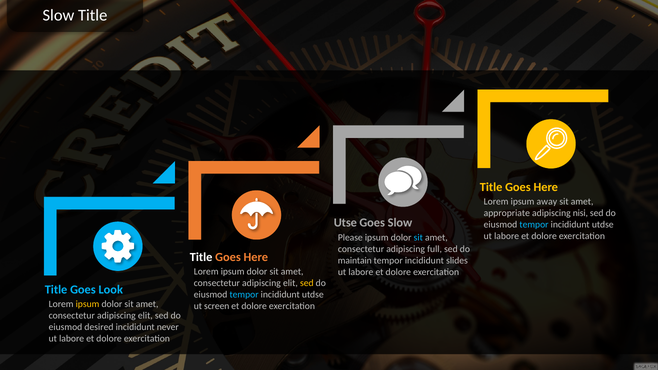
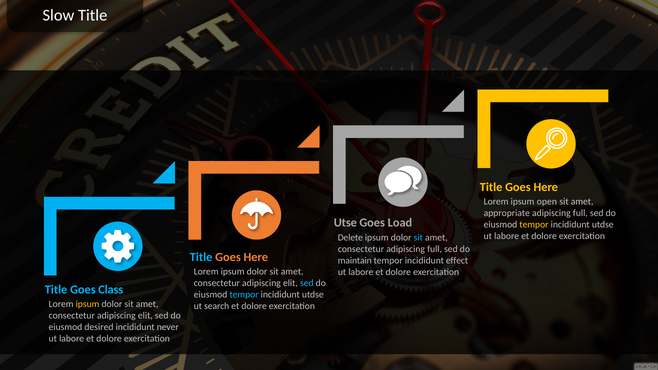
away: away -> open
nisi at (580, 213): nisi -> full
Goes Slow: Slow -> Load
tempor at (534, 225) colour: light blue -> yellow
Please: Please -> Delete
Title at (201, 257) colour: white -> light blue
slides: slides -> effect
sed at (307, 283) colour: yellow -> light blue
Look: Look -> Class
screen: screen -> search
